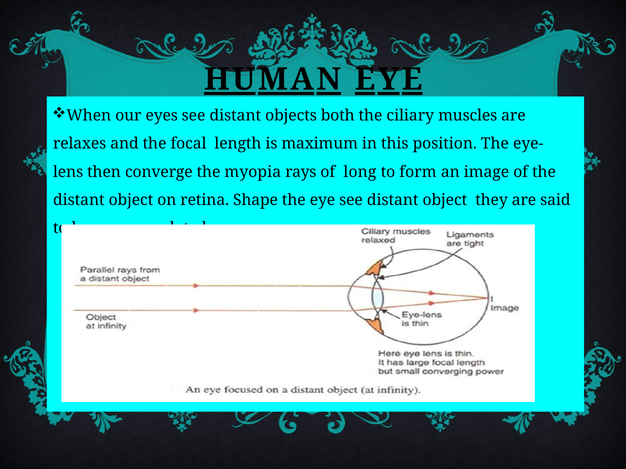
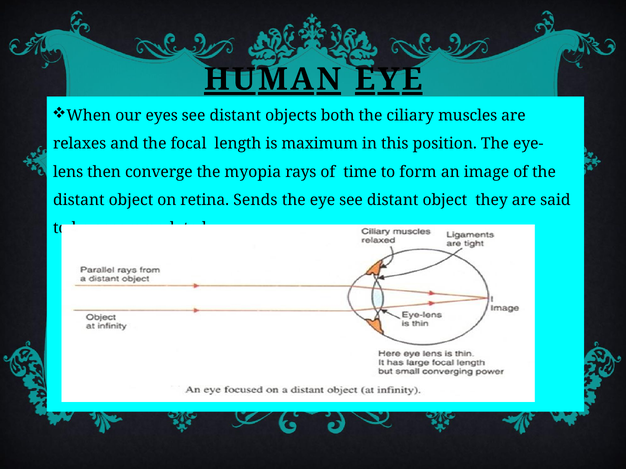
long: long -> time
Shape: Shape -> Sends
